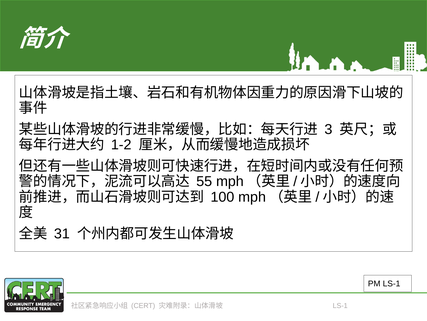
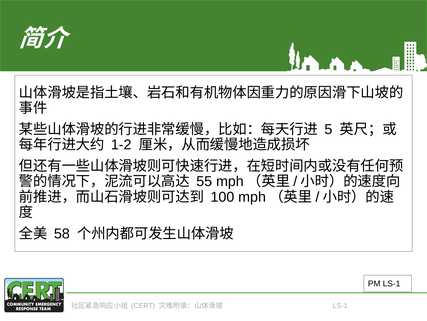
3: 3 -> 5
31: 31 -> 58
